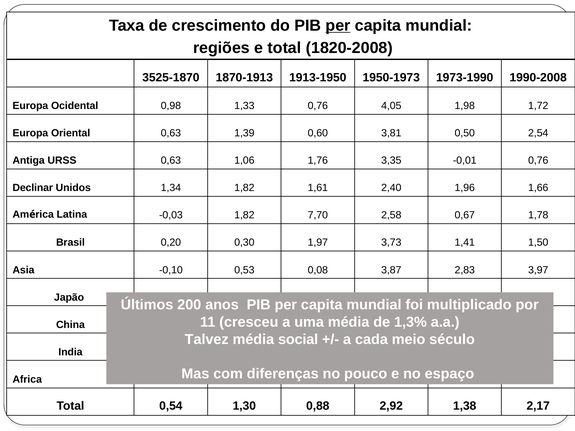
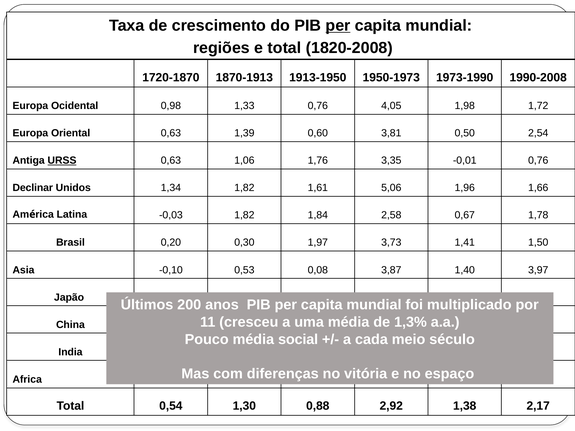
3525-1870: 3525-1870 -> 1720-1870
URSS underline: none -> present
2,40: 2,40 -> 5,06
7,70: 7,70 -> 1,84
3,87 2,83: 2,83 -> 1,40
Talvez: Talvez -> Pouco
pouco: pouco -> vitória
